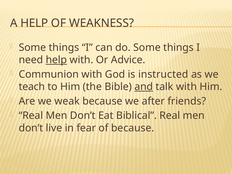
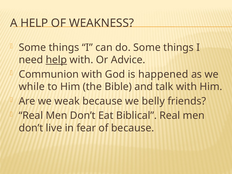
instructed: instructed -> happened
teach: teach -> while
and underline: present -> none
after: after -> belly
